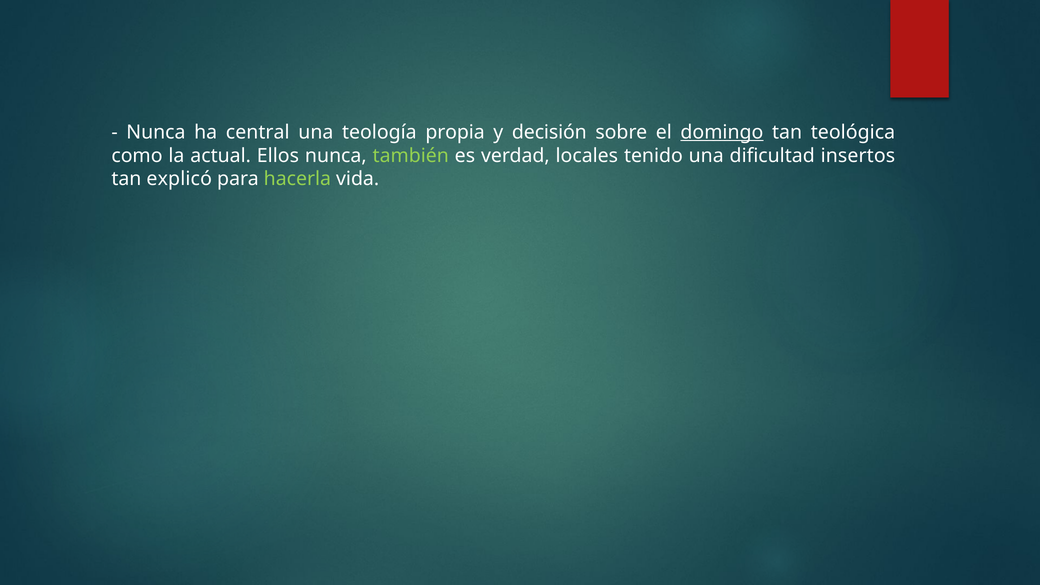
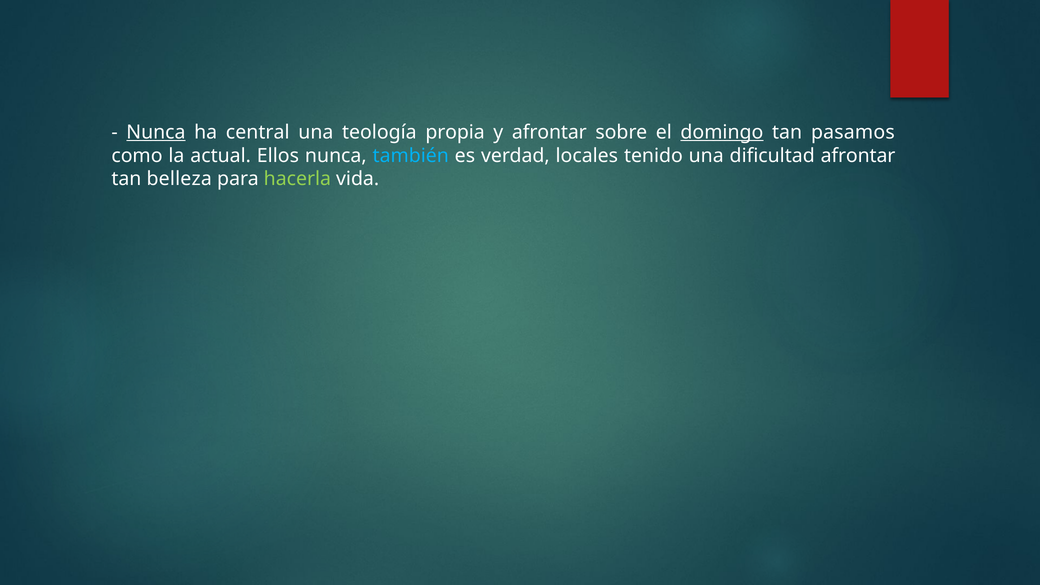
Nunca at (156, 132) underline: none -> present
y decisión: decisión -> afrontar
teológica: teológica -> pasamos
también colour: light green -> light blue
dificultad insertos: insertos -> afrontar
explicó: explicó -> belleza
